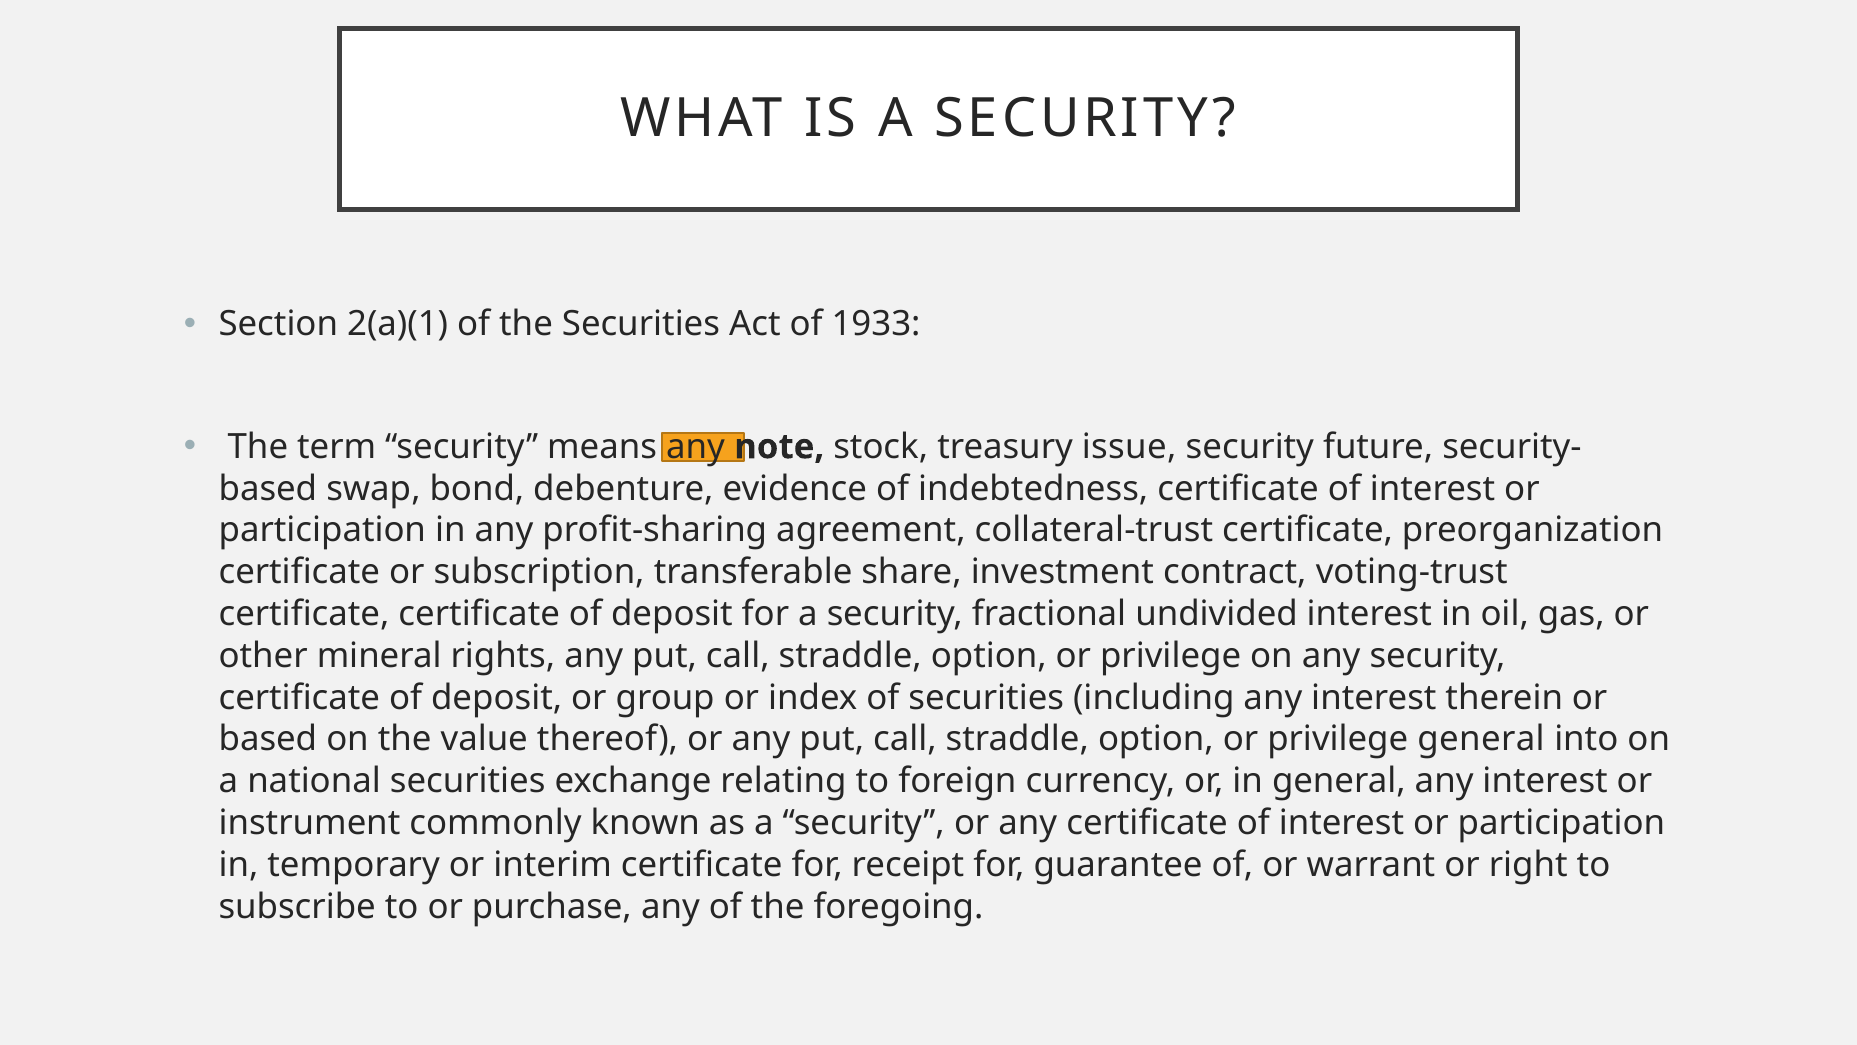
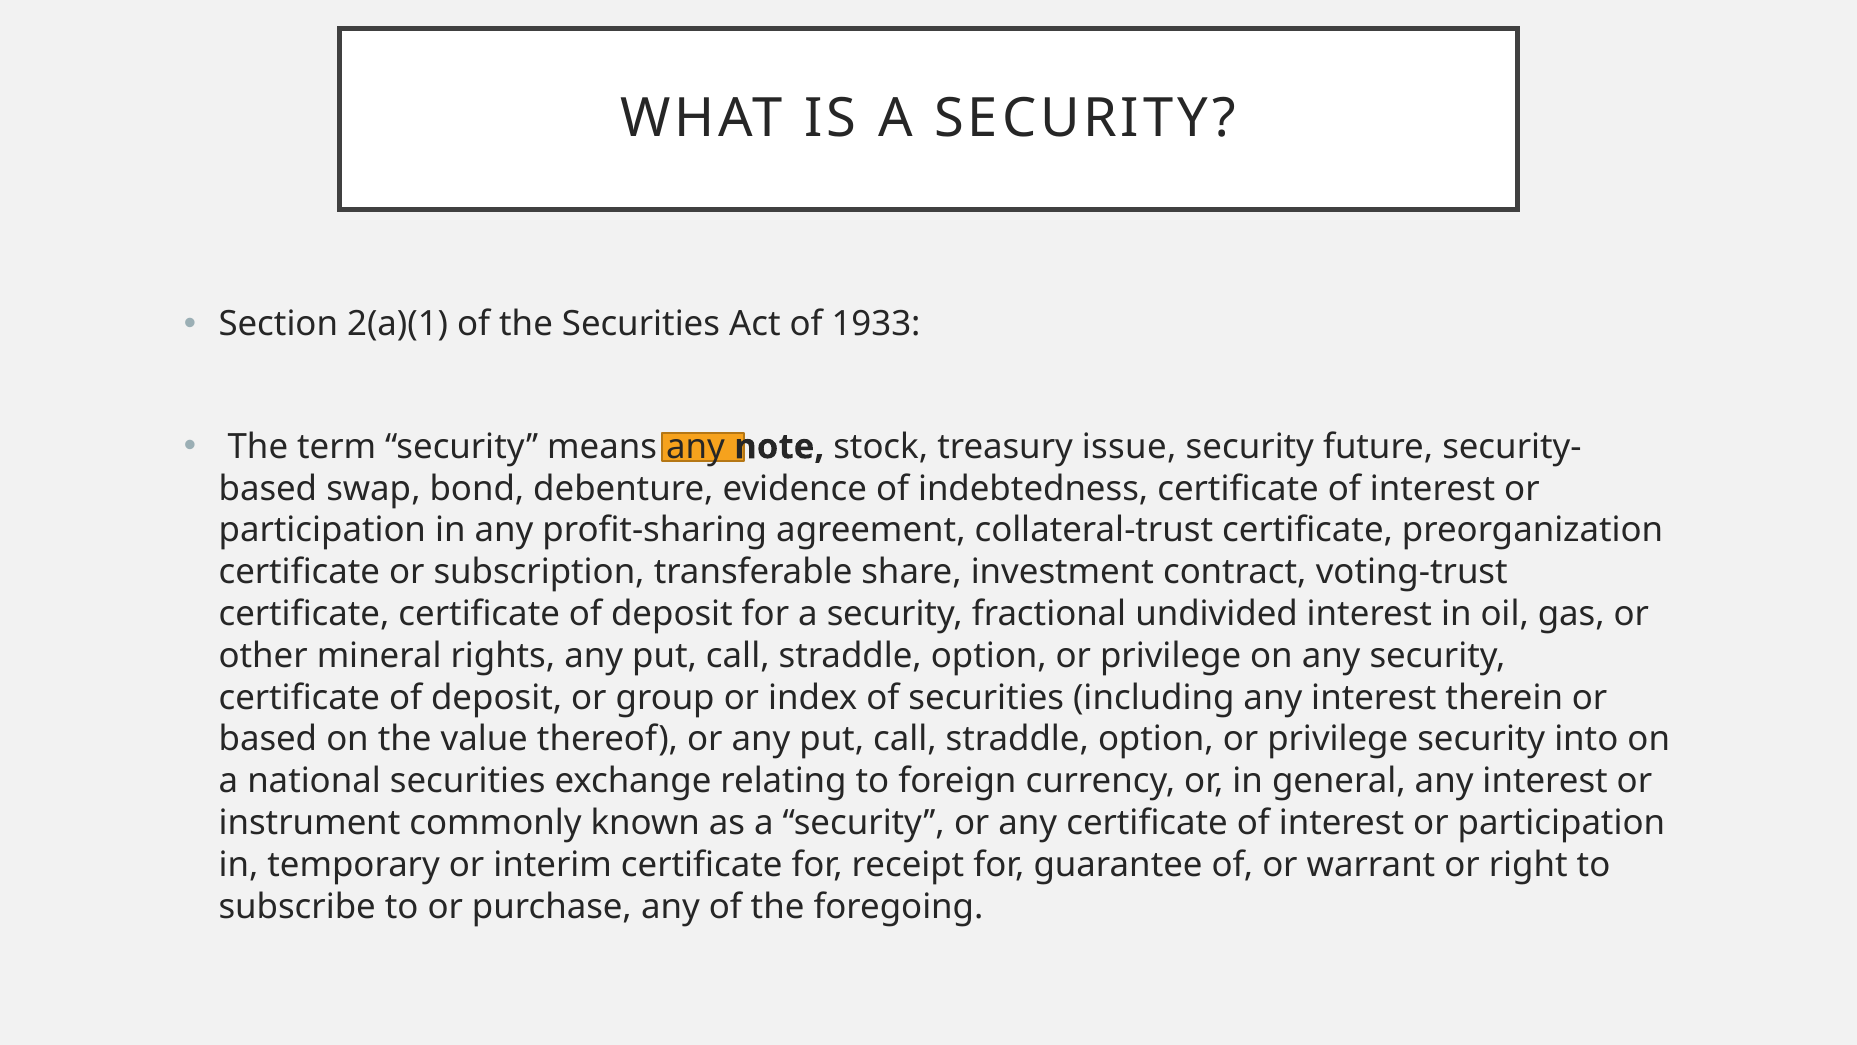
privilege general: general -> security
